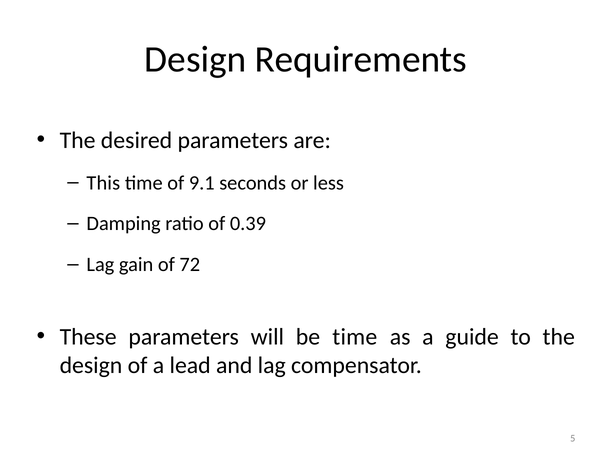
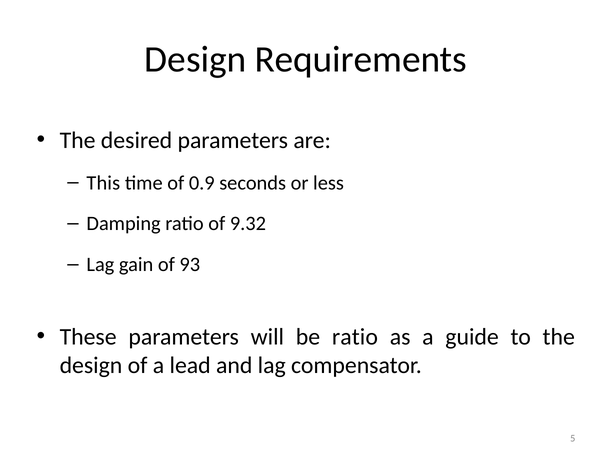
9.1: 9.1 -> 0.9
0.39: 0.39 -> 9.32
72: 72 -> 93
be time: time -> ratio
